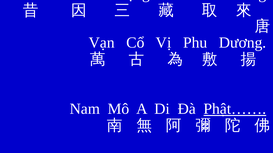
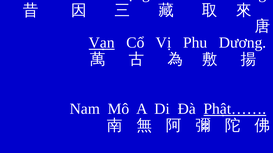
Vạn underline: none -> present
